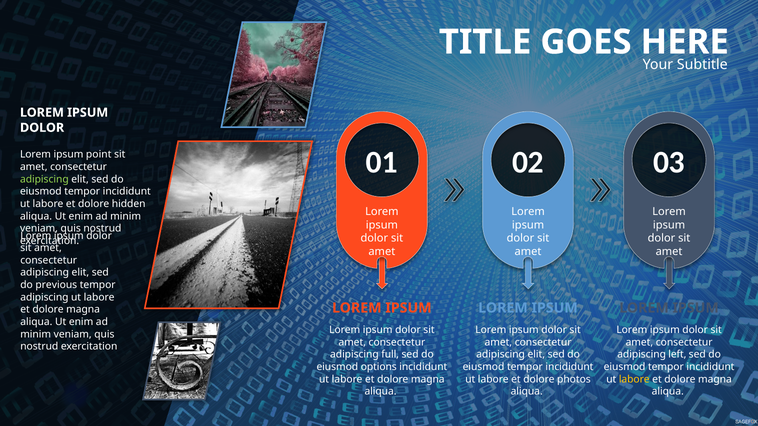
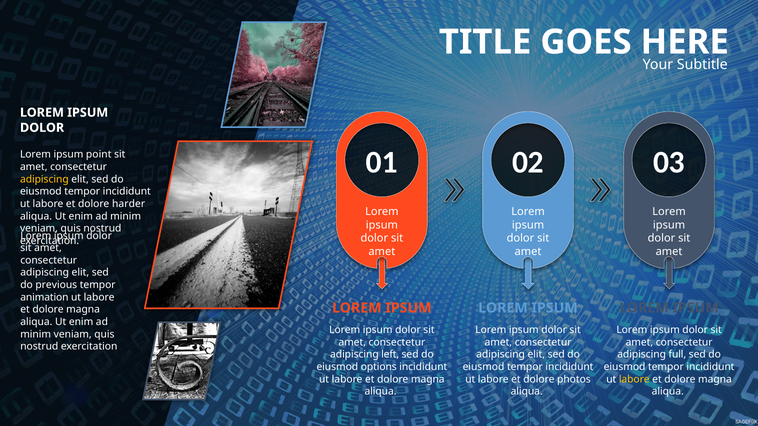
adipiscing at (44, 179) colour: light green -> yellow
hidden: hidden -> harder
adipiscing at (44, 297): adipiscing -> animation
full: full -> left
left: left -> full
